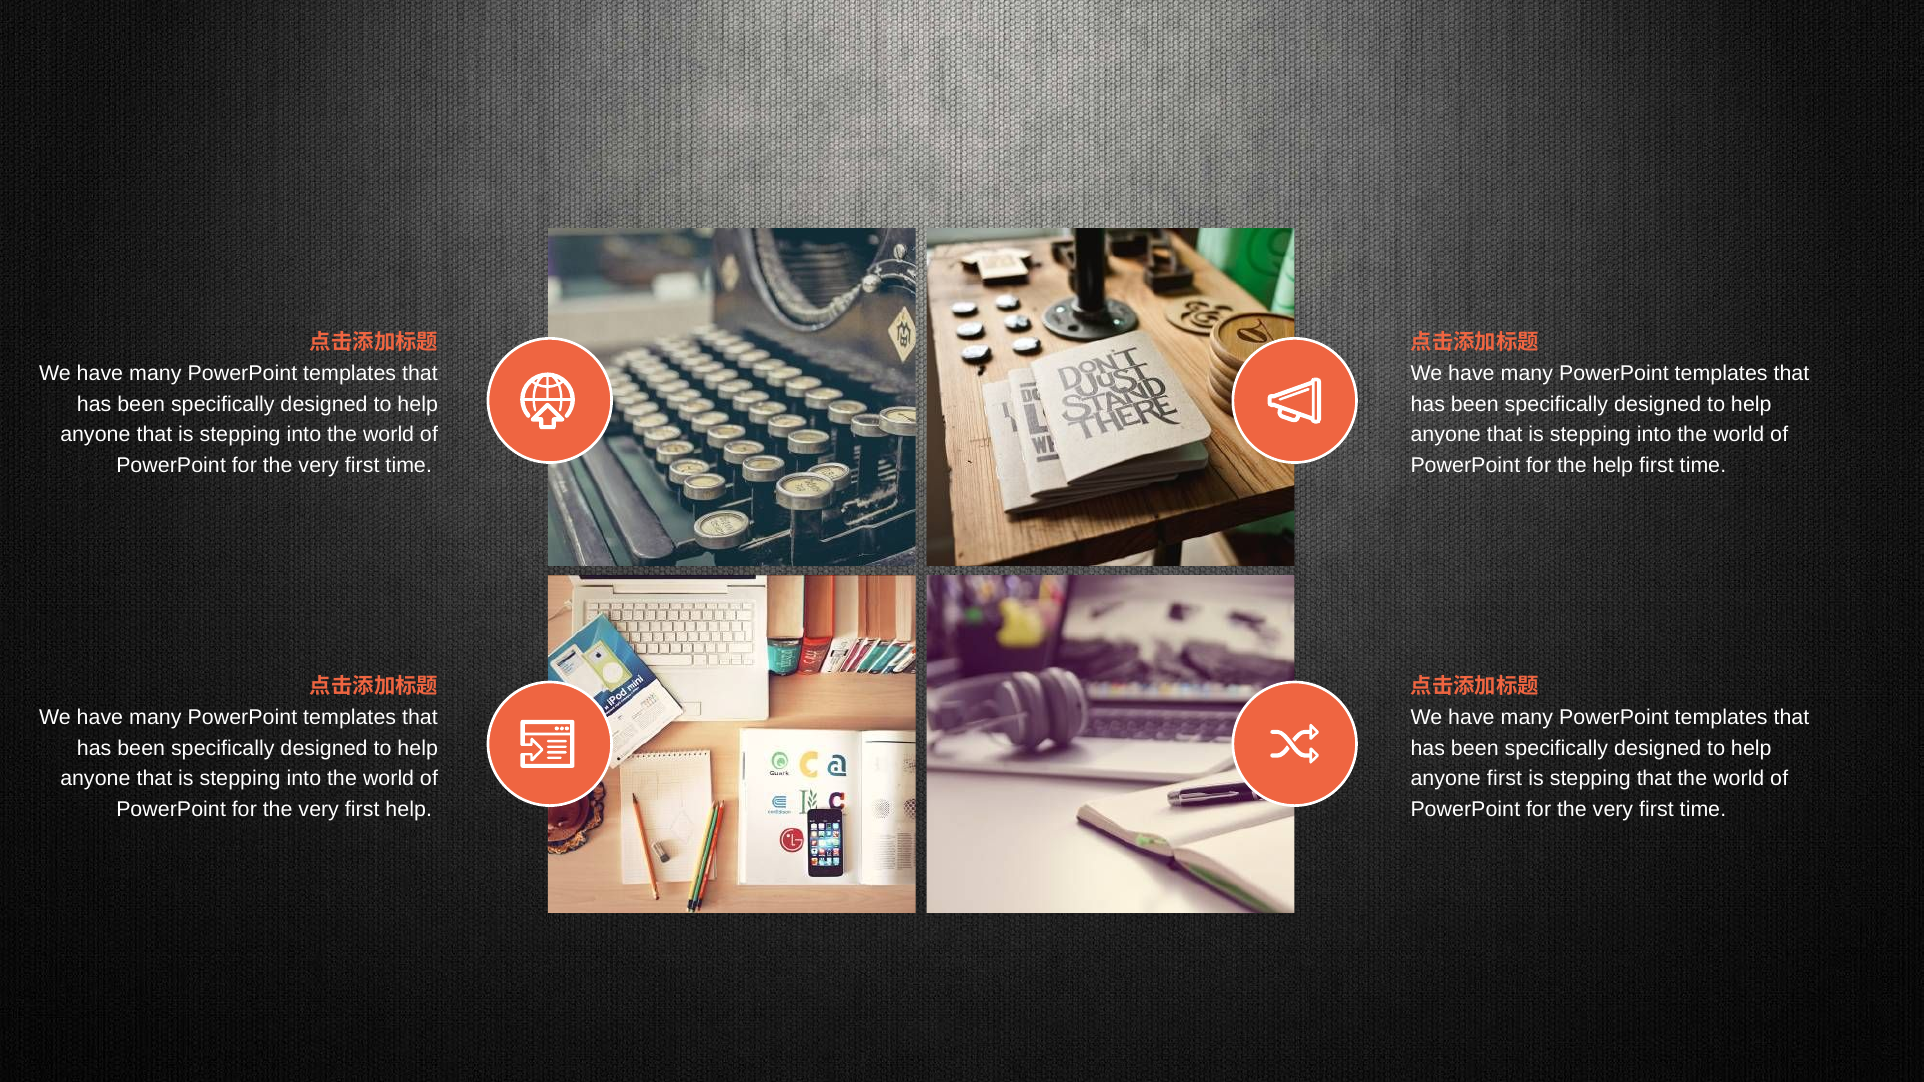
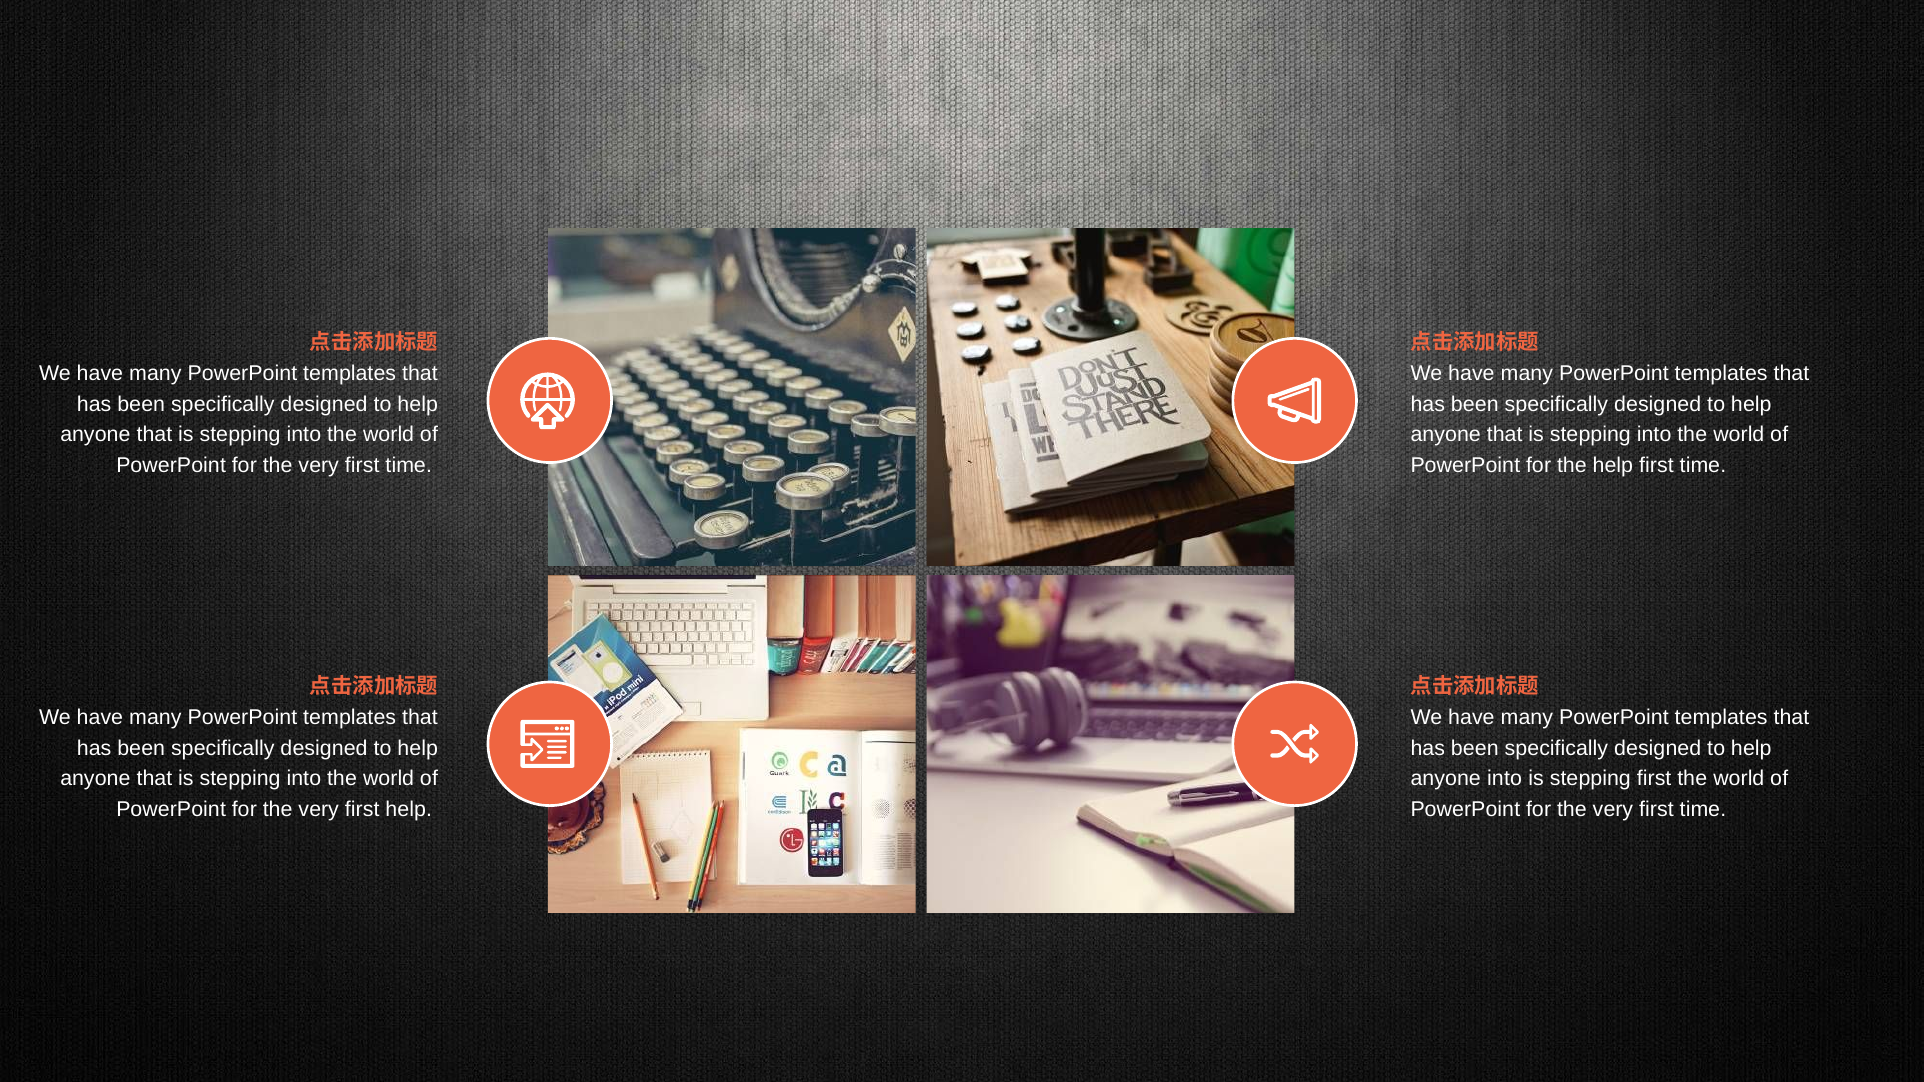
anyone first: first -> into
stepping that: that -> first
